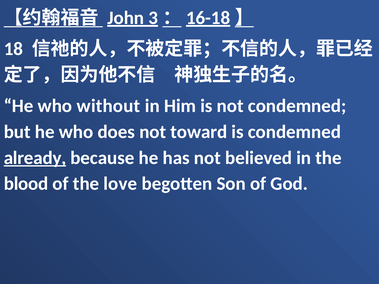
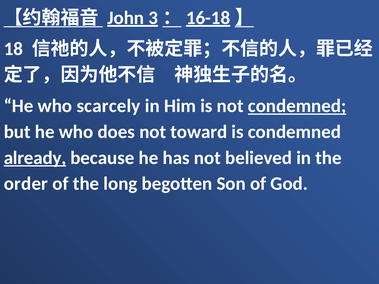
without: without -> scarcely
condemned at (297, 106) underline: none -> present
blood: blood -> order
love: love -> long
